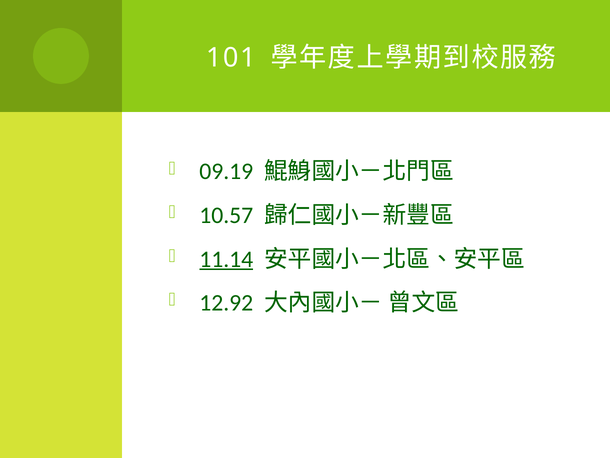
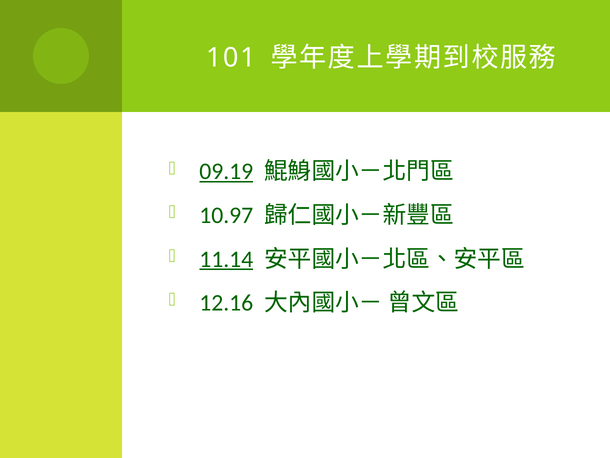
09.19 underline: none -> present
10.57: 10.57 -> 10.97
12.92: 12.92 -> 12.16
